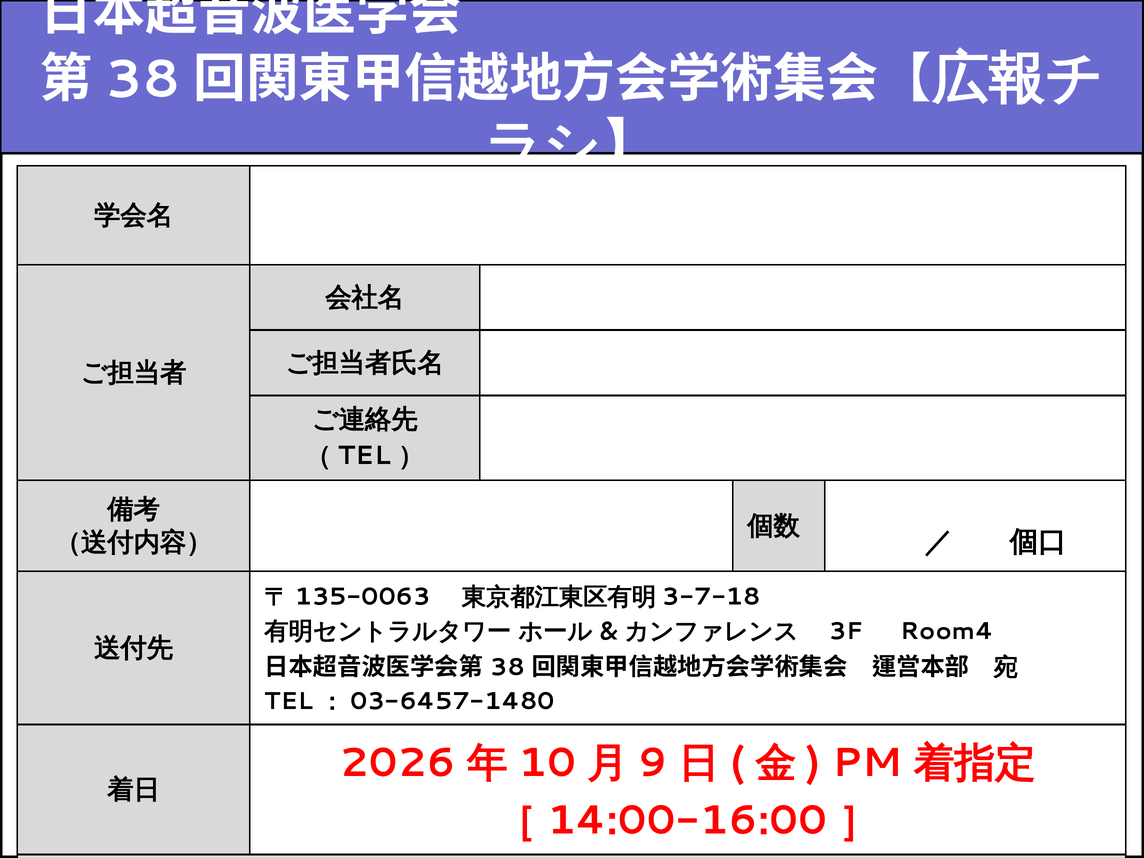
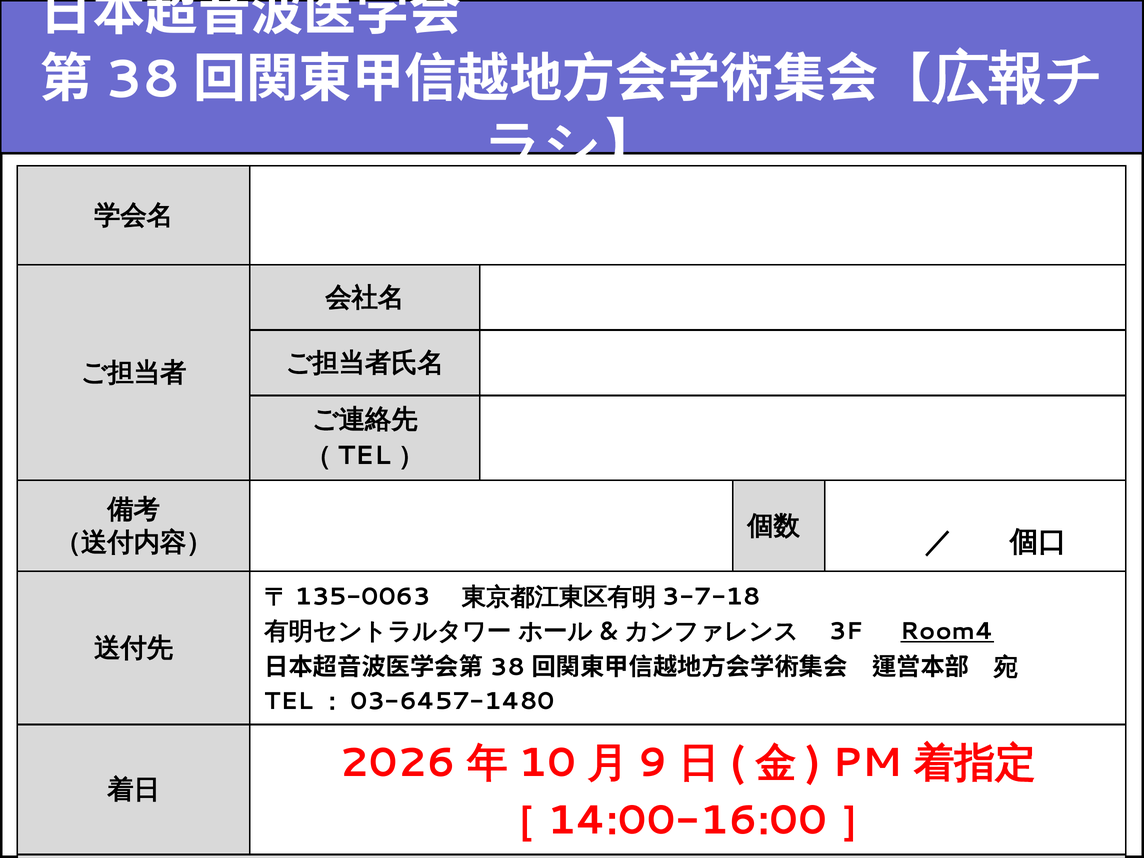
Room4 underline: none -> present
